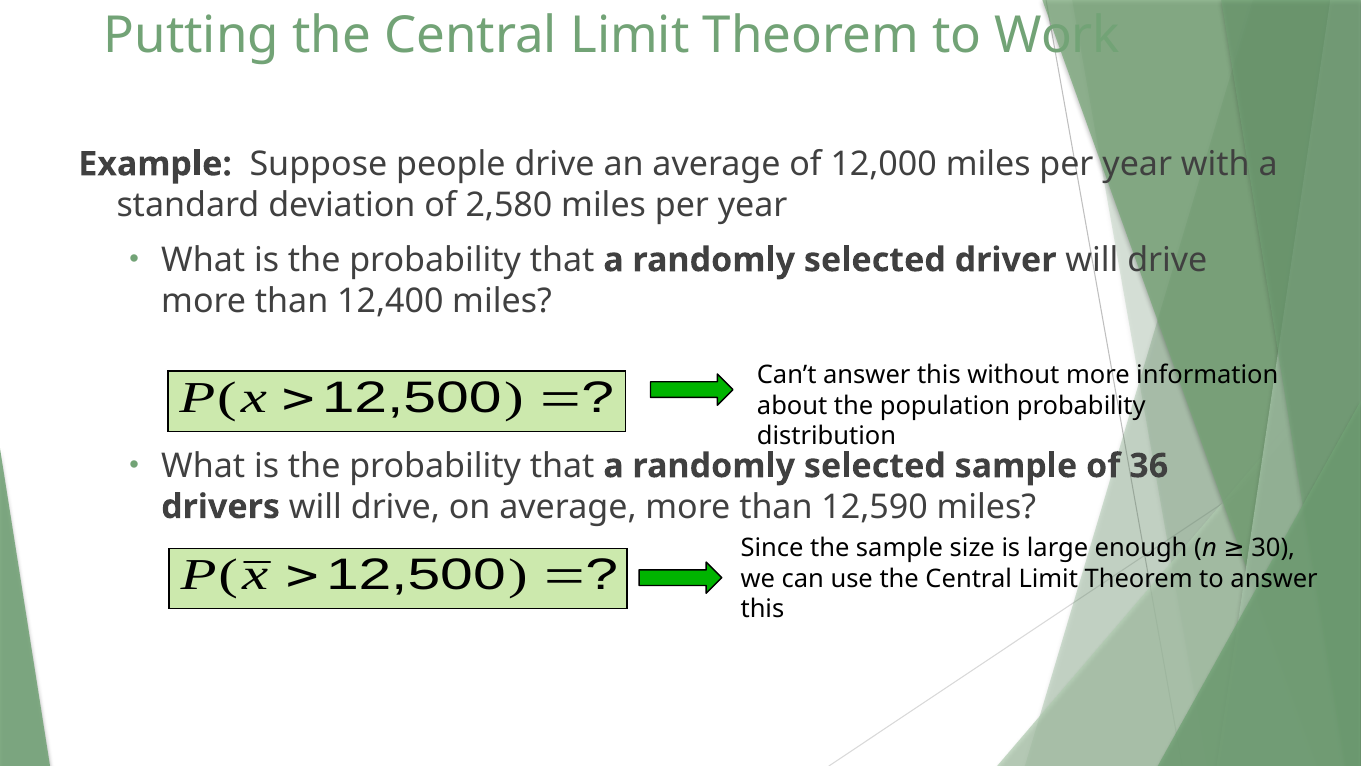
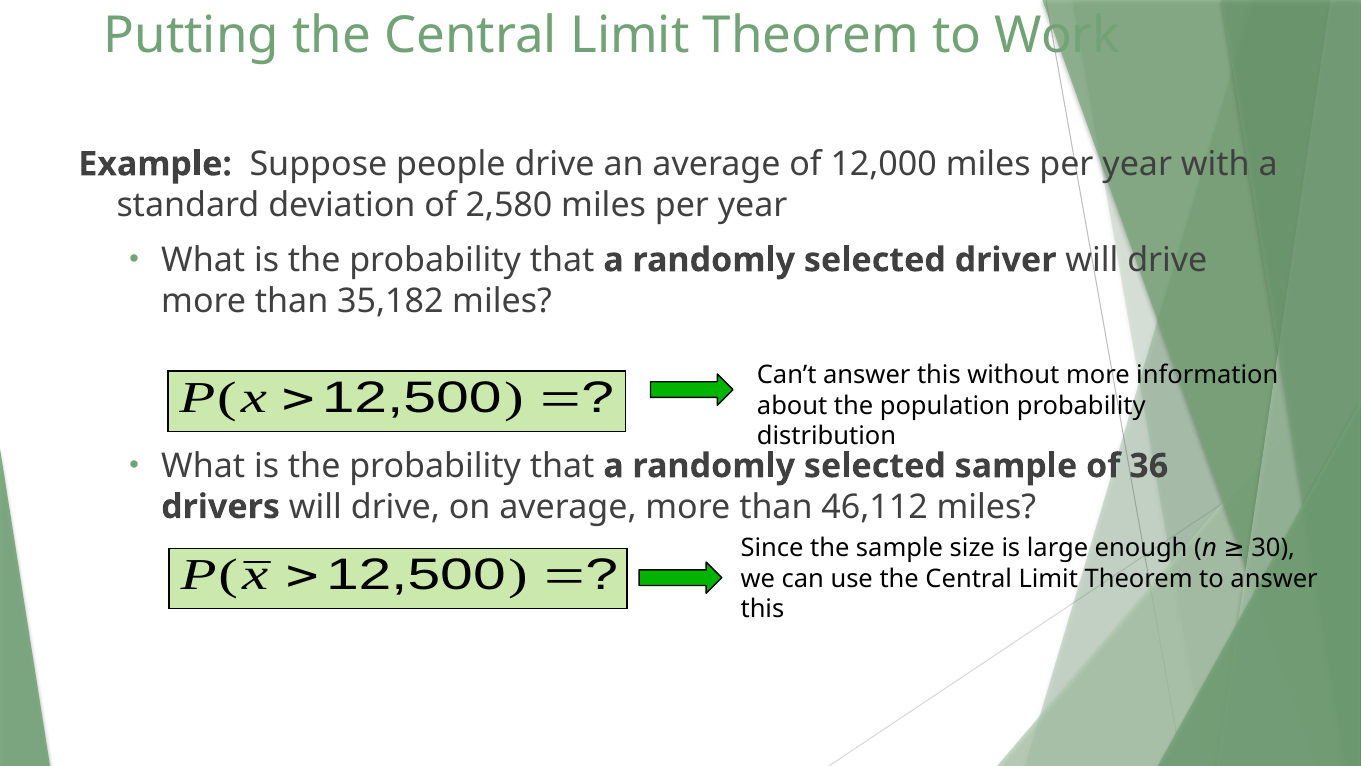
12,400: 12,400 -> 35,182
12,590: 12,590 -> 46,112
